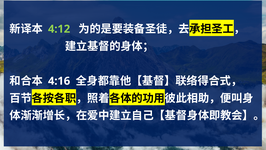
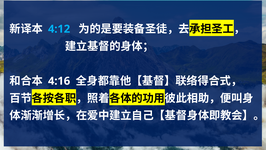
4:12 colour: light green -> light blue
